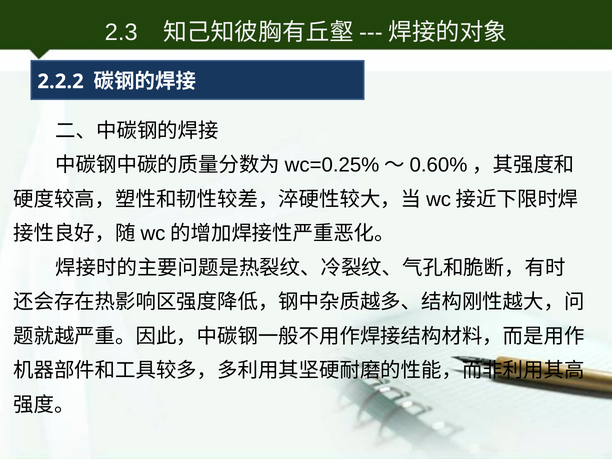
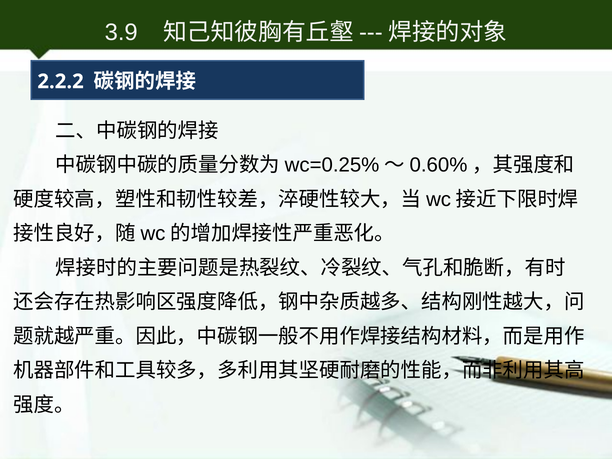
2.3: 2.3 -> 3.9
